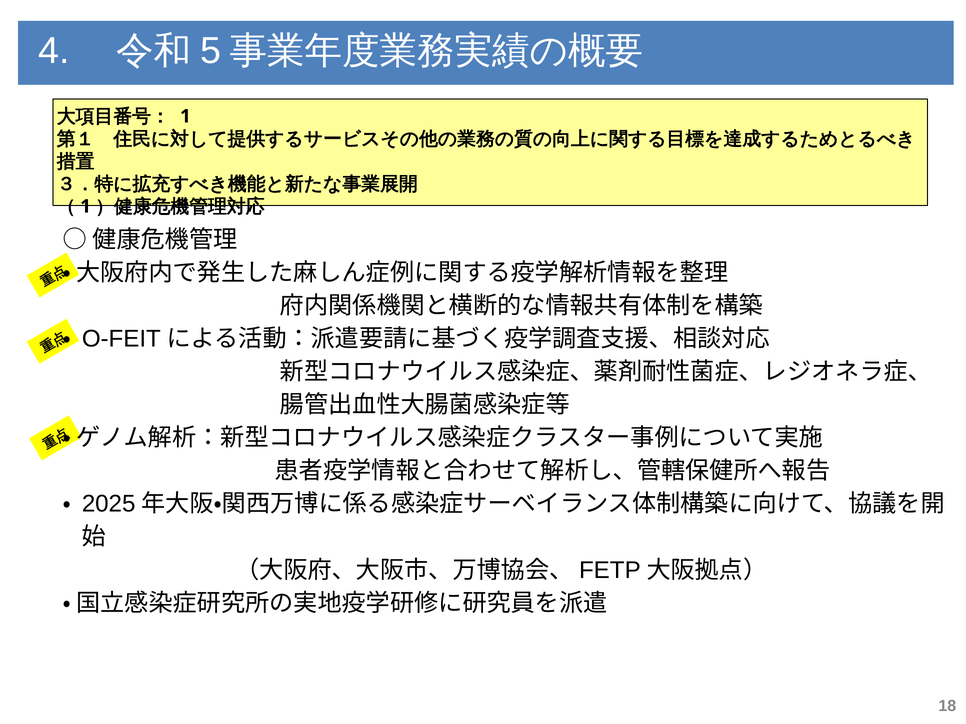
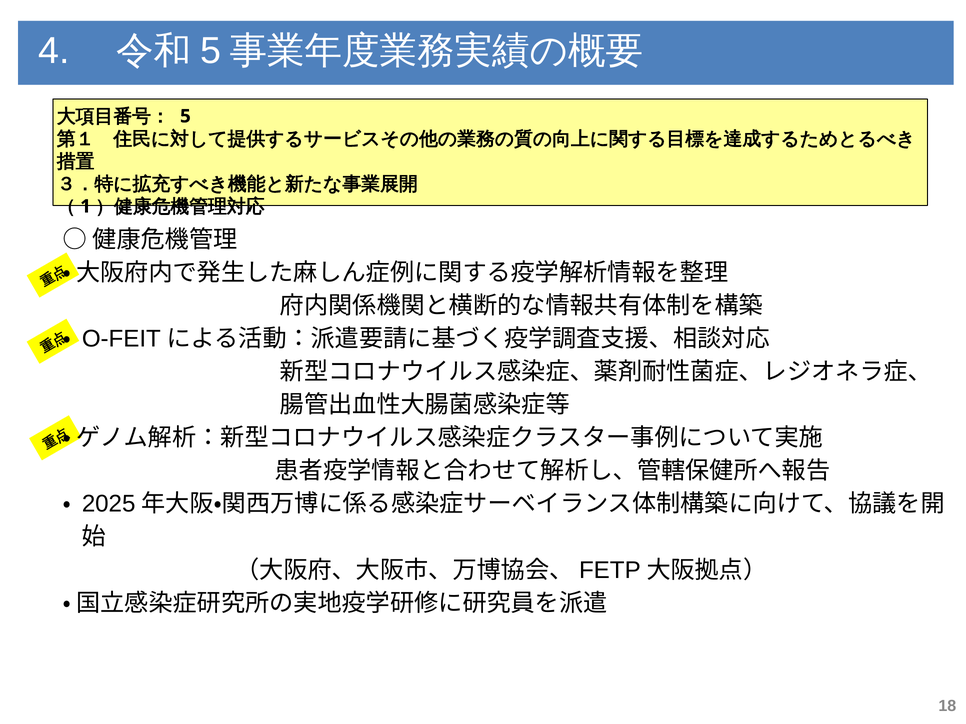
1 at (185, 116): 1 -> 5
